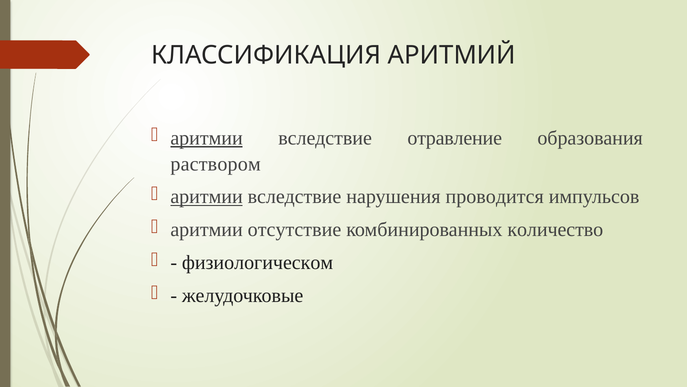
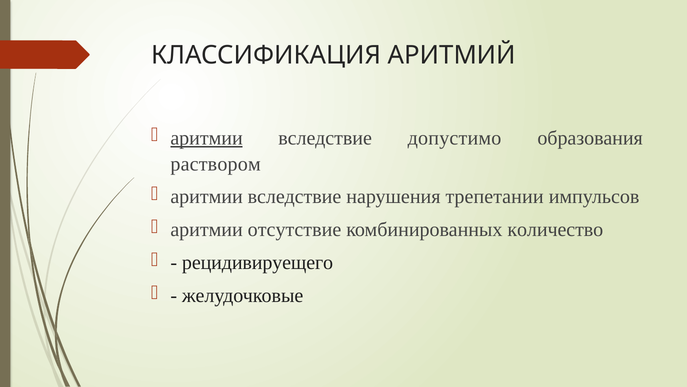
отравление: отравление -> допустимо
аритмии at (207, 197) underline: present -> none
проводится: проводится -> трепетании
физиологическом: физиологическом -> рецидивируещего
